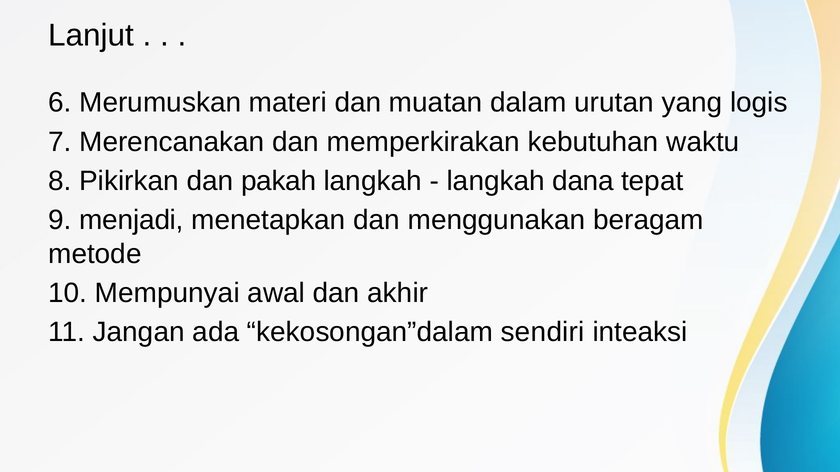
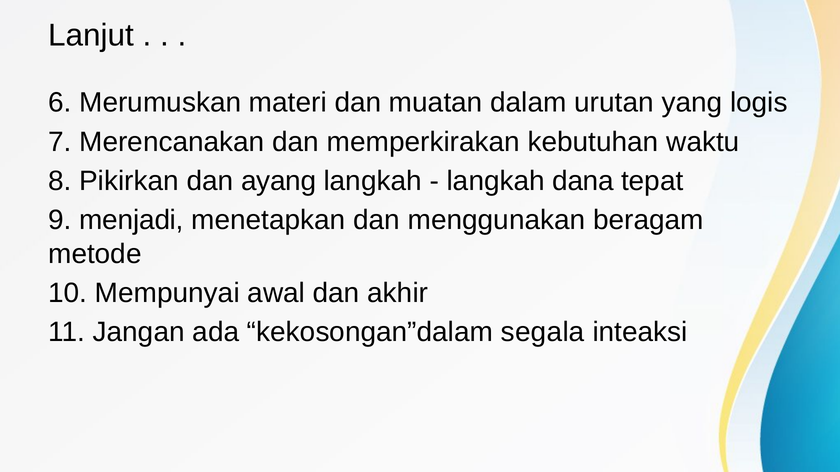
pakah: pakah -> ayang
sendiri: sendiri -> segala
